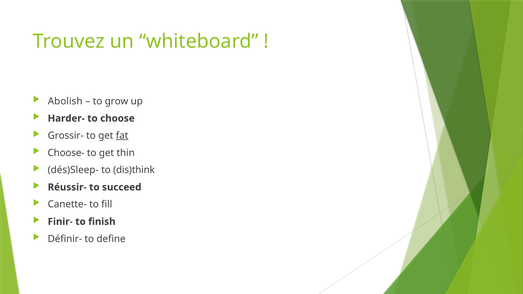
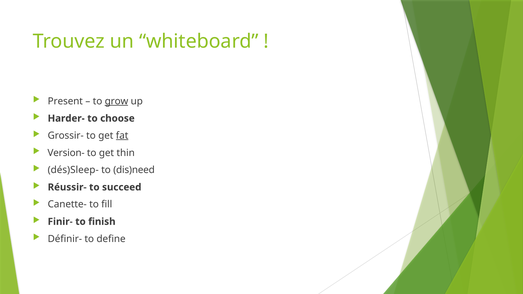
Abolish: Abolish -> Present
grow underline: none -> present
Choose-: Choose- -> Version-
dis)think: dis)think -> dis)need
